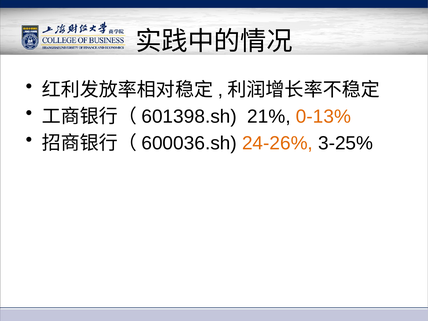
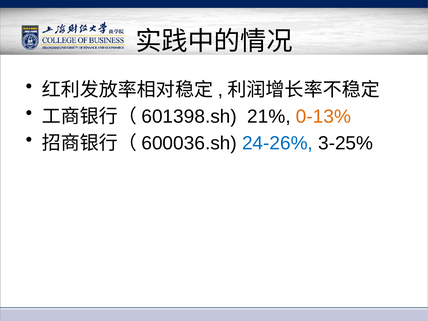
24-26% colour: orange -> blue
